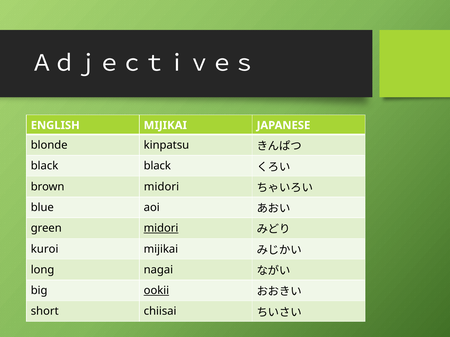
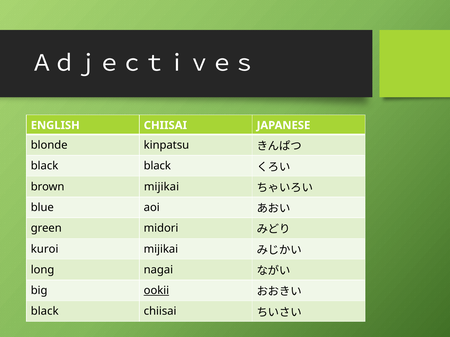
ENGLISH MIJIKAI: MIJIKAI -> CHIISAI
brown midori: midori -> mijikai
midori at (161, 229) underline: present -> none
short at (45, 312): short -> black
